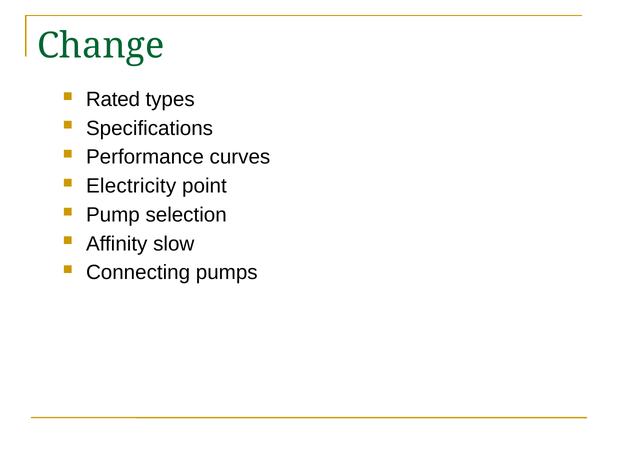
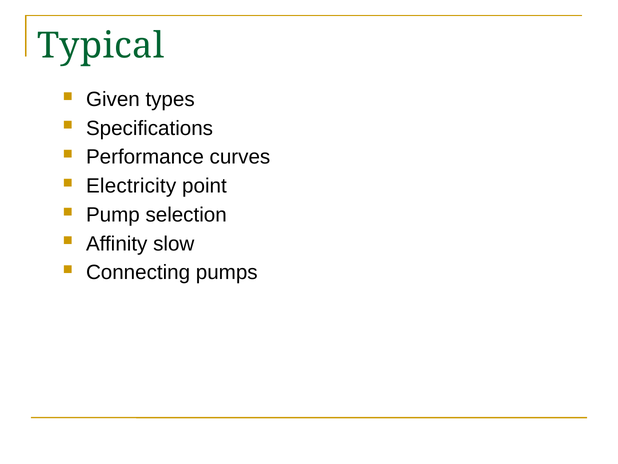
Change: Change -> Typical
Rated: Rated -> Given
